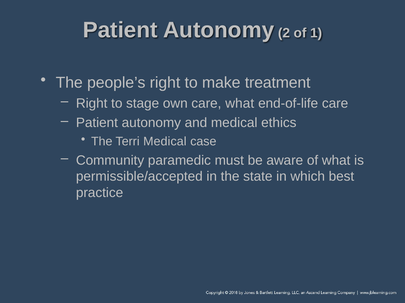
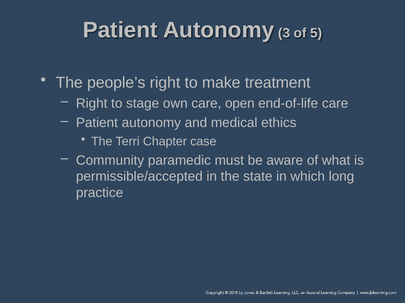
2: 2 -> 3
1: 1 -> 5
care what: what -> open
Terri Medical: Medical -> Chapter
best: best -> long
